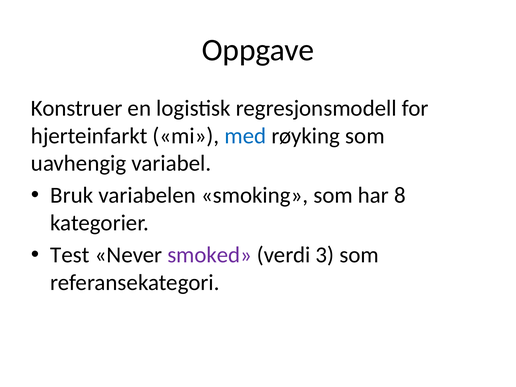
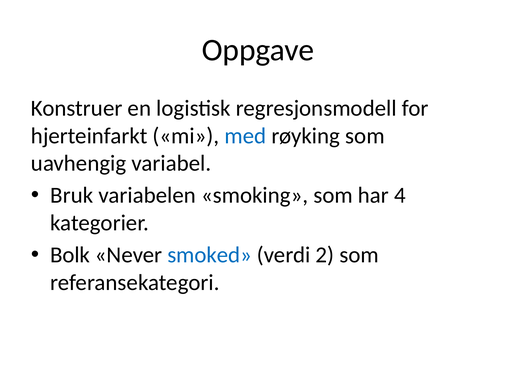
8: 8 -> 4
Test: Test -> Bolk
smoked colour: purple -> blue
3: 3 -> 2
